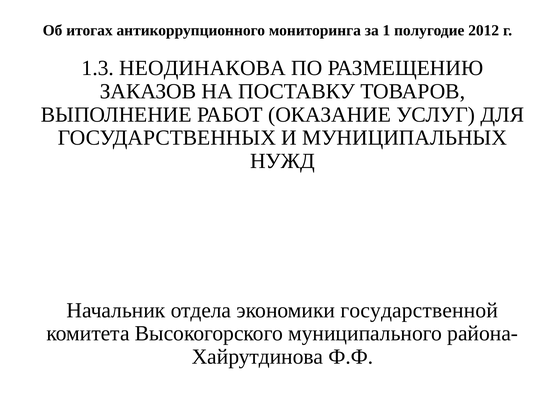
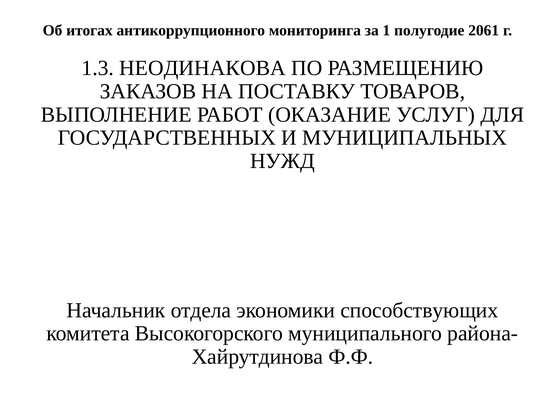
2012: 2012 -> 2061
государственной: государственной -> способствующих
